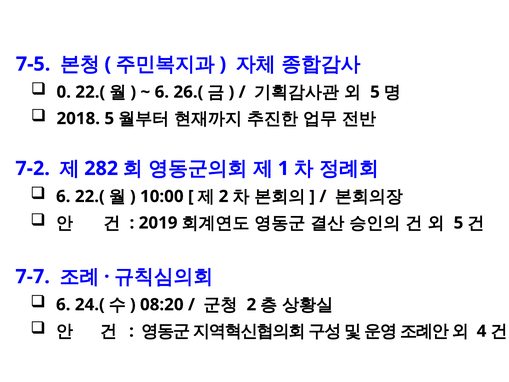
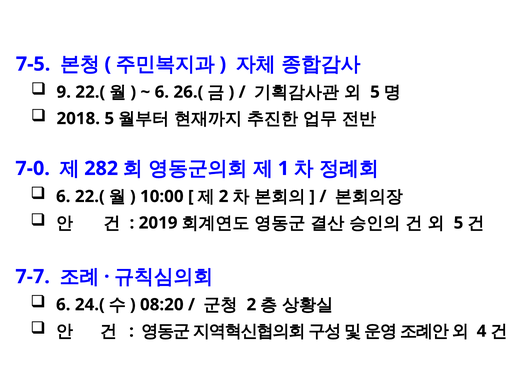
0: 0 -> 9
7-2: 7-2 -> 7-0
